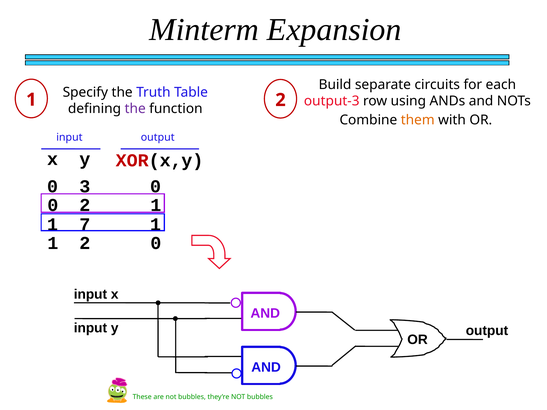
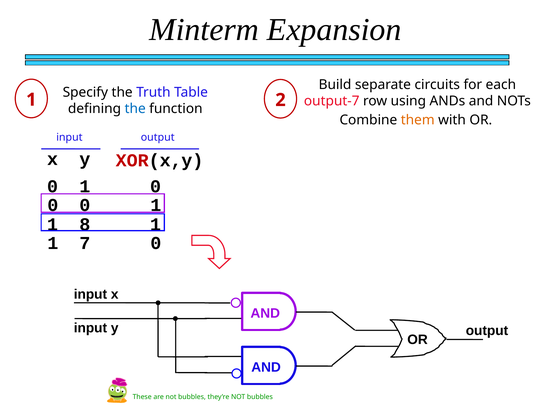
output-3: output-3 -> output-7
the at (135, 109) colour: purple -> blue
3 at (85, 186): 3 -> 1
0 2: 2 -> 0
7: 7 -> 8
1 2: 2 -> 7
